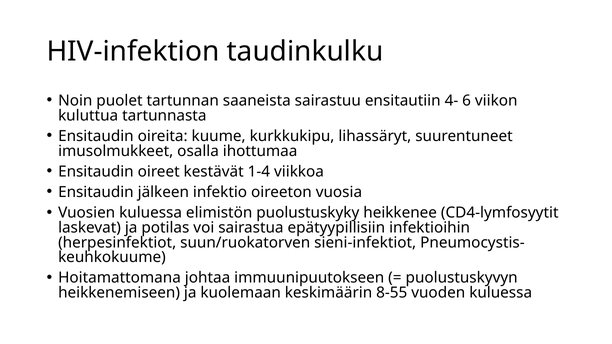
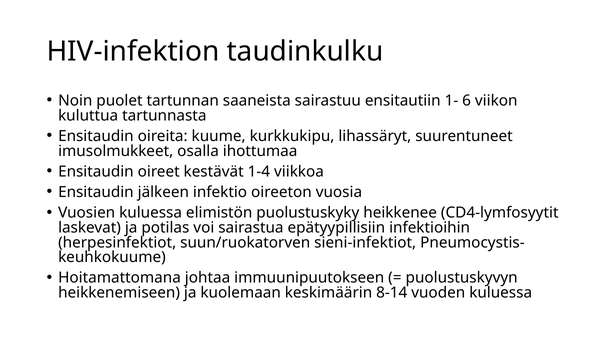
4-: 4- -> 1-
8-55: 8-55 -> 8-14
